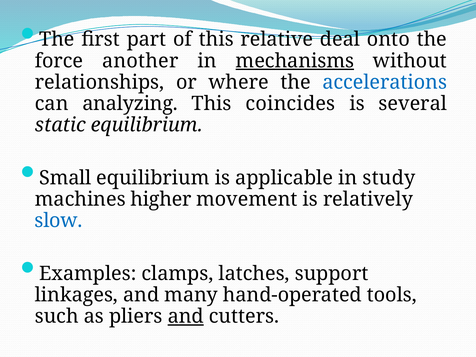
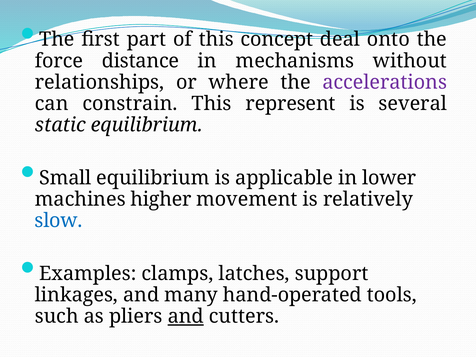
relative: relative -> concept
another: another -> distance
mechanisms underline: present -> none
accelerations colour: blue -> purple
analyzing: analyzing -> constrain
coincides: coincides -> represent
study: study -> lower
